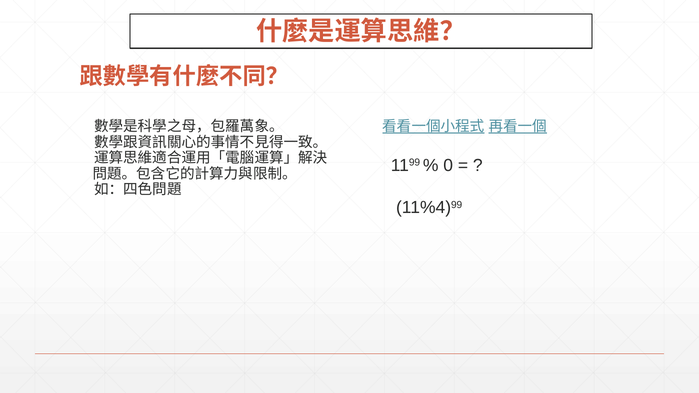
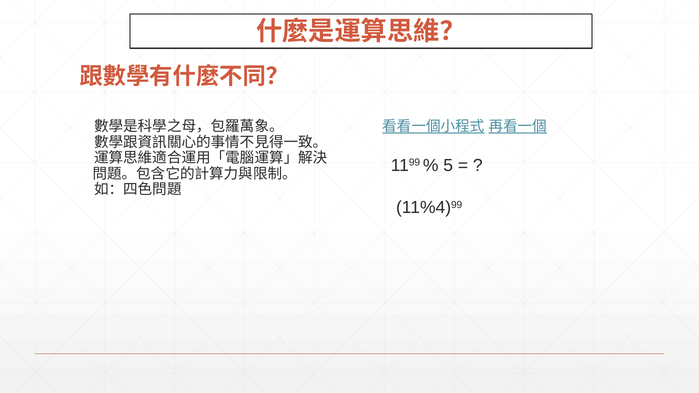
0: 0 -> 5
